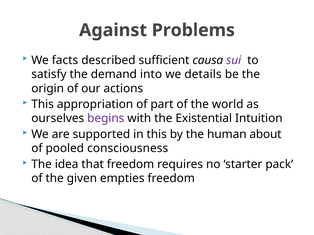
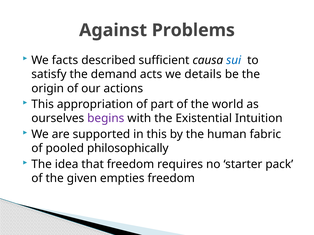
sui colour: purple -> blue
into: into -> acts
about: about -> fabric
consciousness: consciousness -> philosophically
